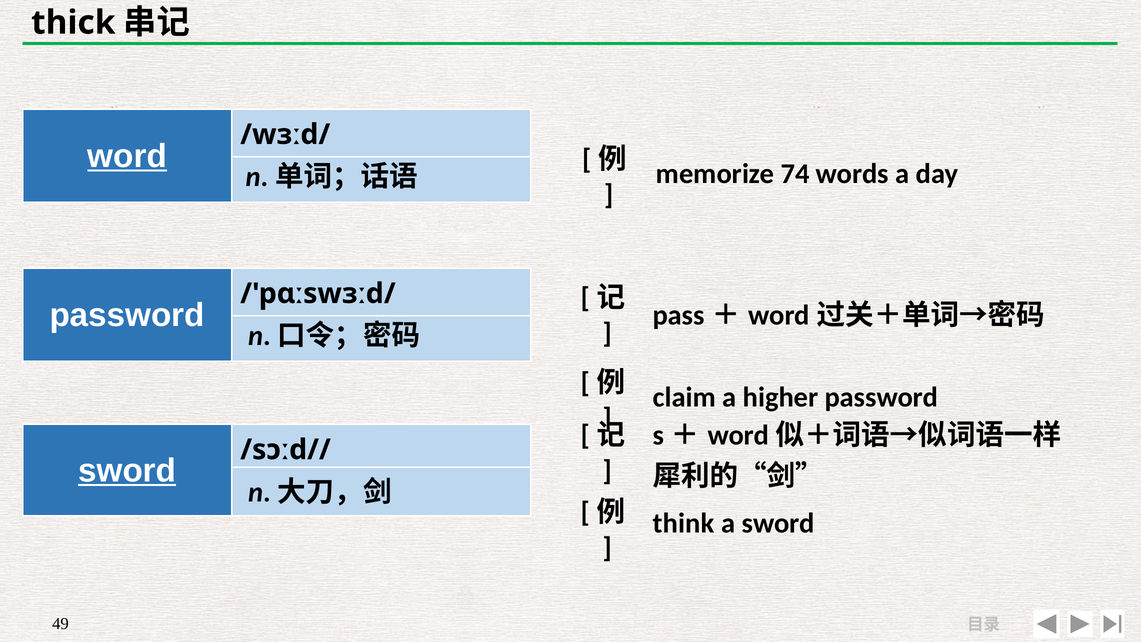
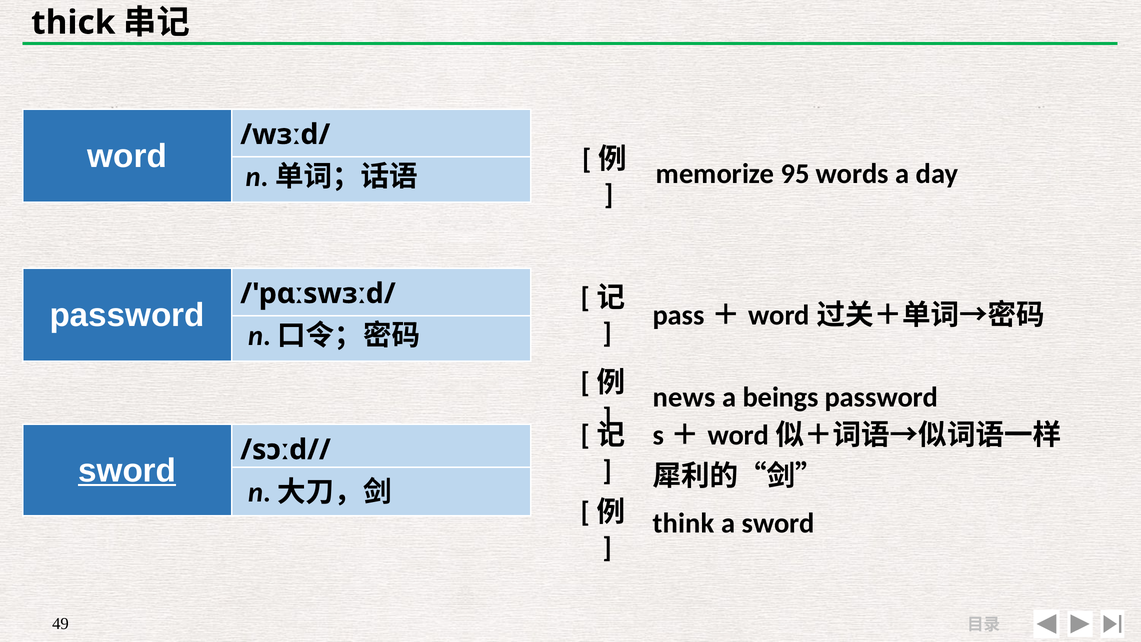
word underline: present -> none
74: 74 -> 95
claim: claim -> news
higher: higher -> beings
